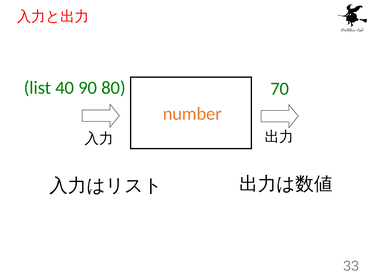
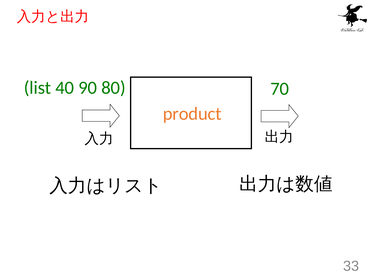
number: number -> product
